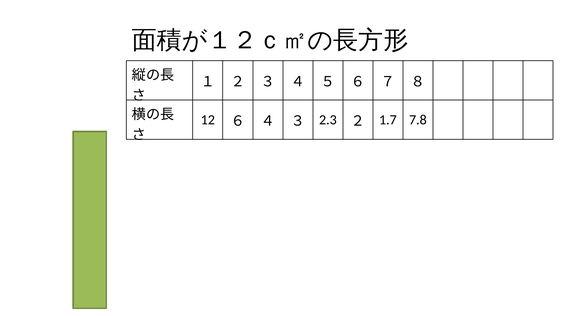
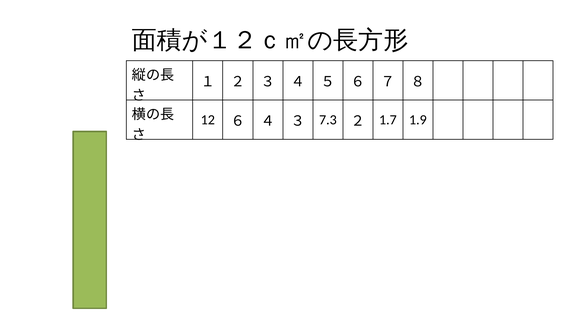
2.3: 2.3 -> 7.3
7.8: 7.8 -> 1.9
